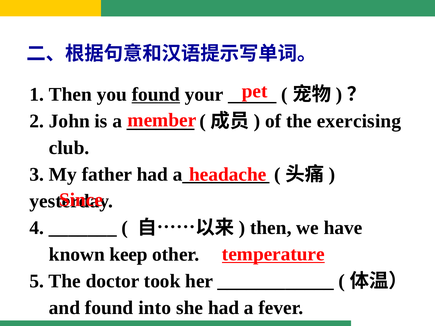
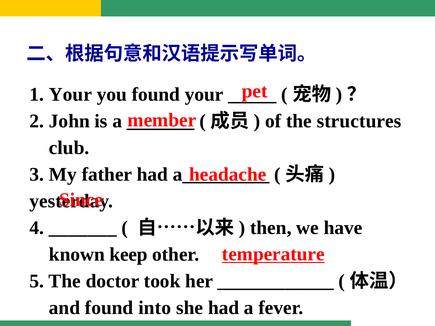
1 Then: Then -> Your
found at (156, 95) underline: present -> none
exercising: exercising -> structures
